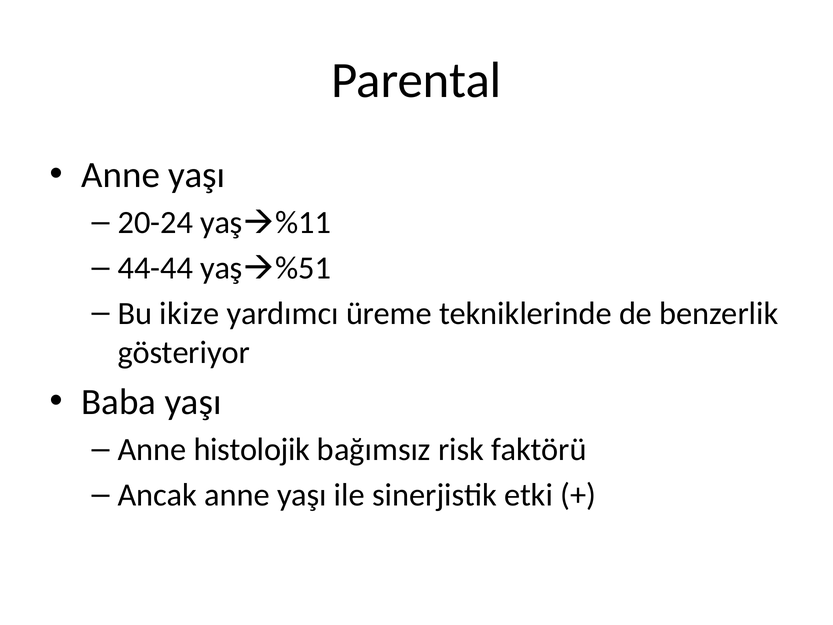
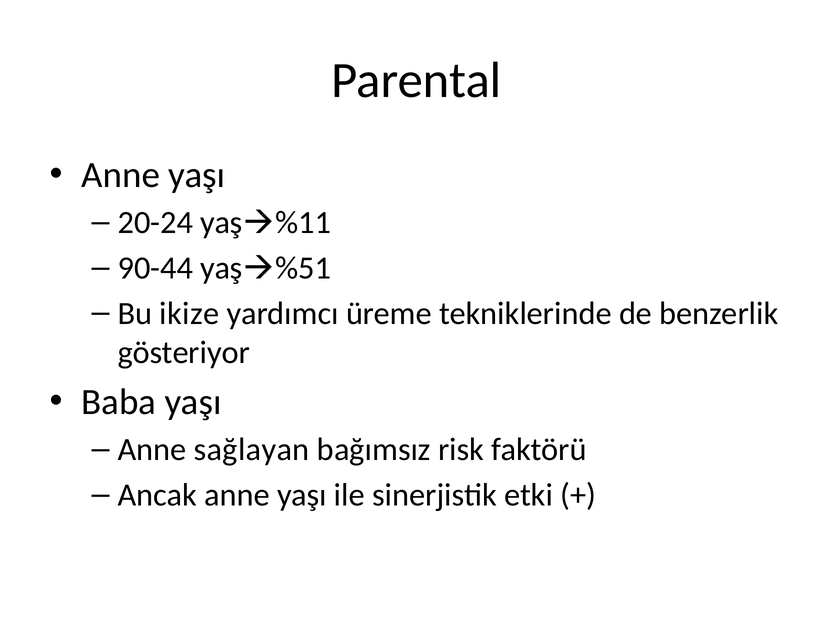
44-44: 44-44 -> 90-44
histolojik: histolojik -> sağlayan
